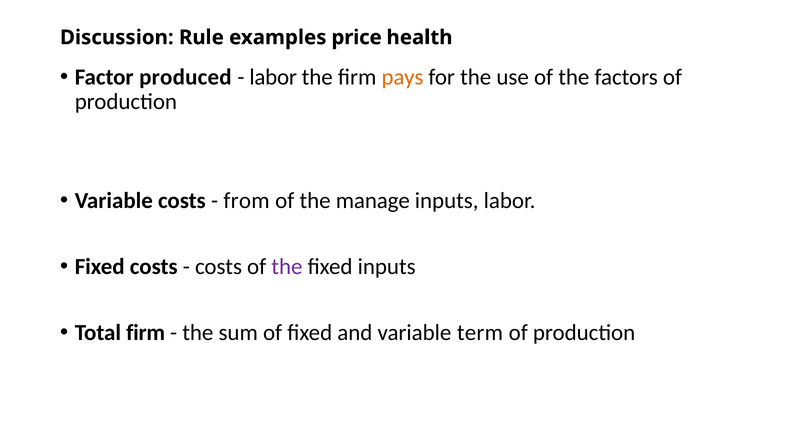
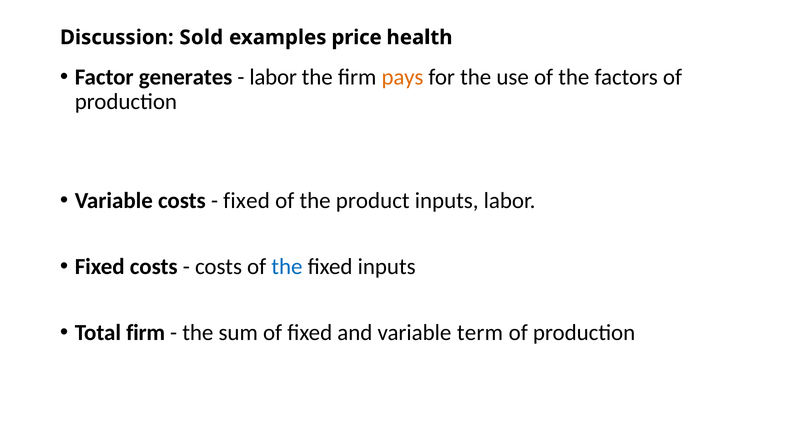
Rule: Rule -> Sold
produced: produced -> generates
from at (247, 200): from -> fixed
manage: manage -> product
the at (287, 266) colour: purple -> blue
